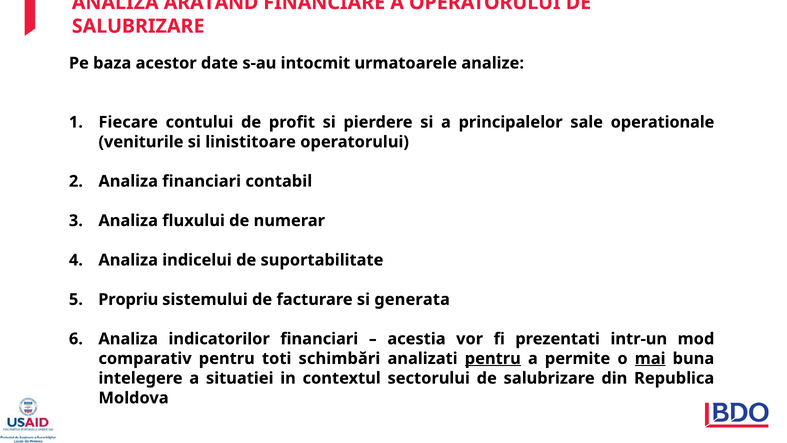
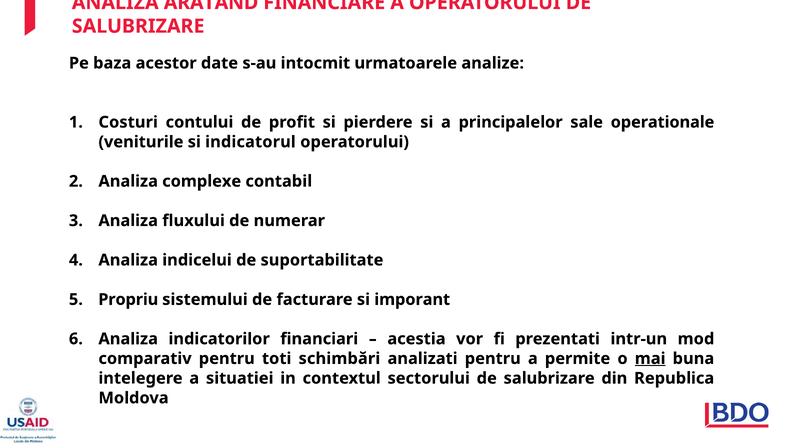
Fiecare: Fiecare -> Costuri
linistitoare: linistitoare -> indicatorul
Analiza financiari: financiari -> complexe
generata: generata -> imporant
pentru at (493, 358) underline: present -> none
